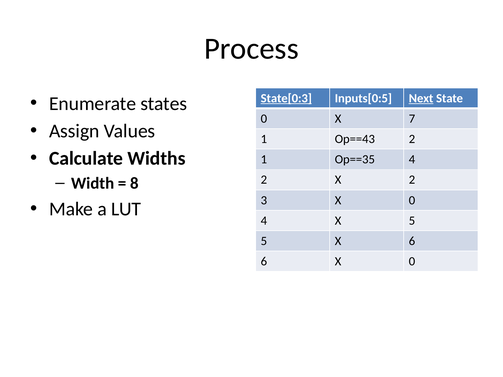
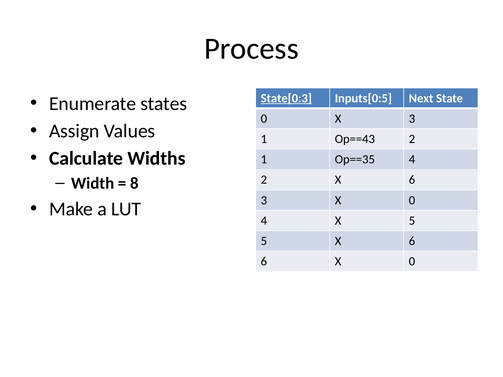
Next underline: present -> none
X 7: 7 -> 3
2 X 2: 2 -> 6
